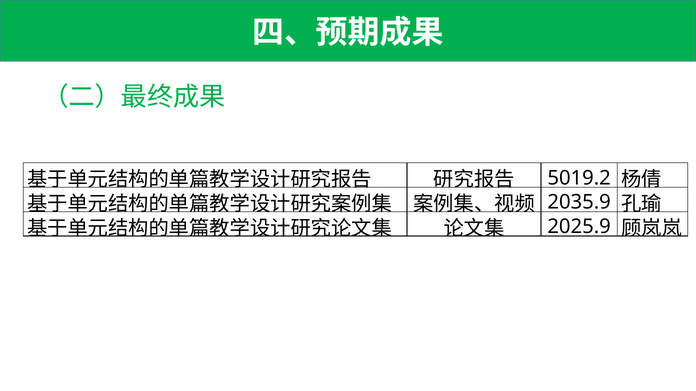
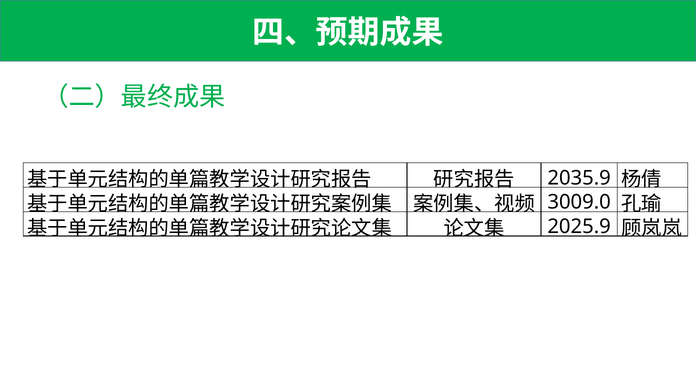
5019.2: 5019.2 -> 2035.9
2035.9: 2035.9 -> 3009.0
